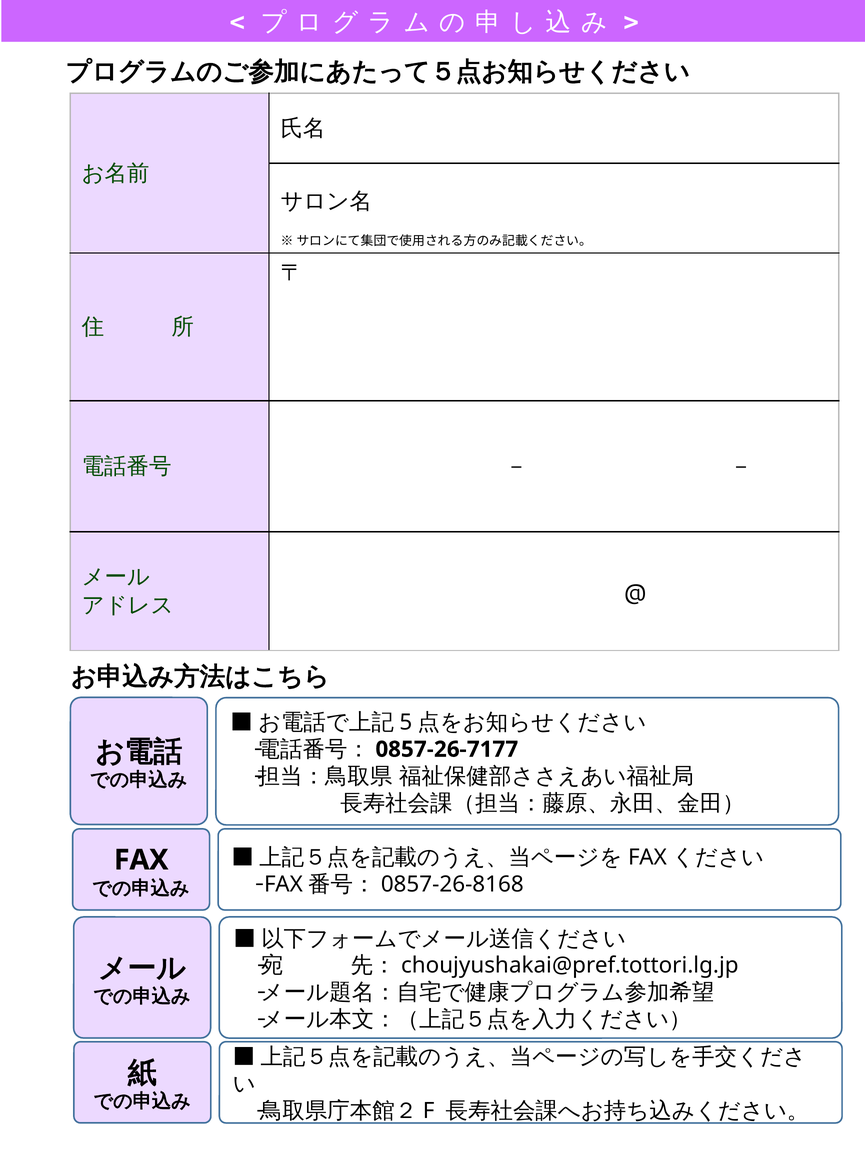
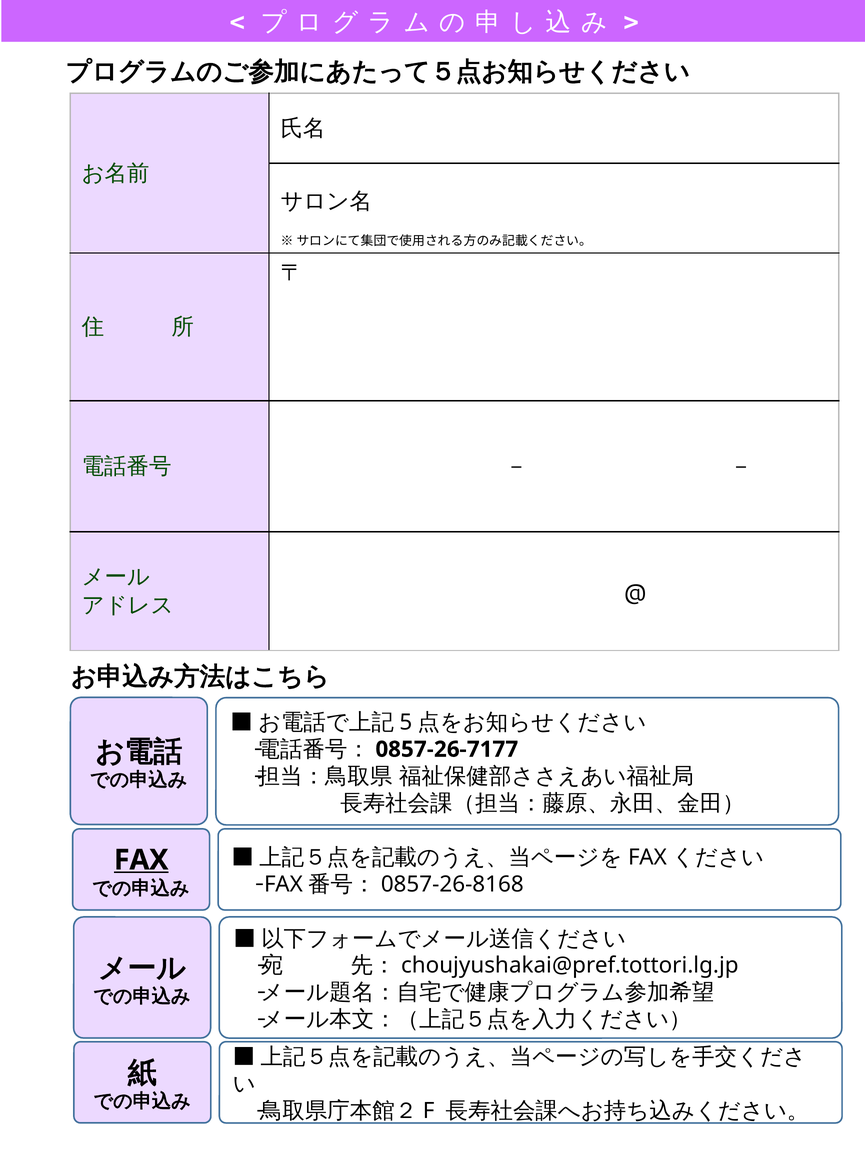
FAX underline: none -> present
